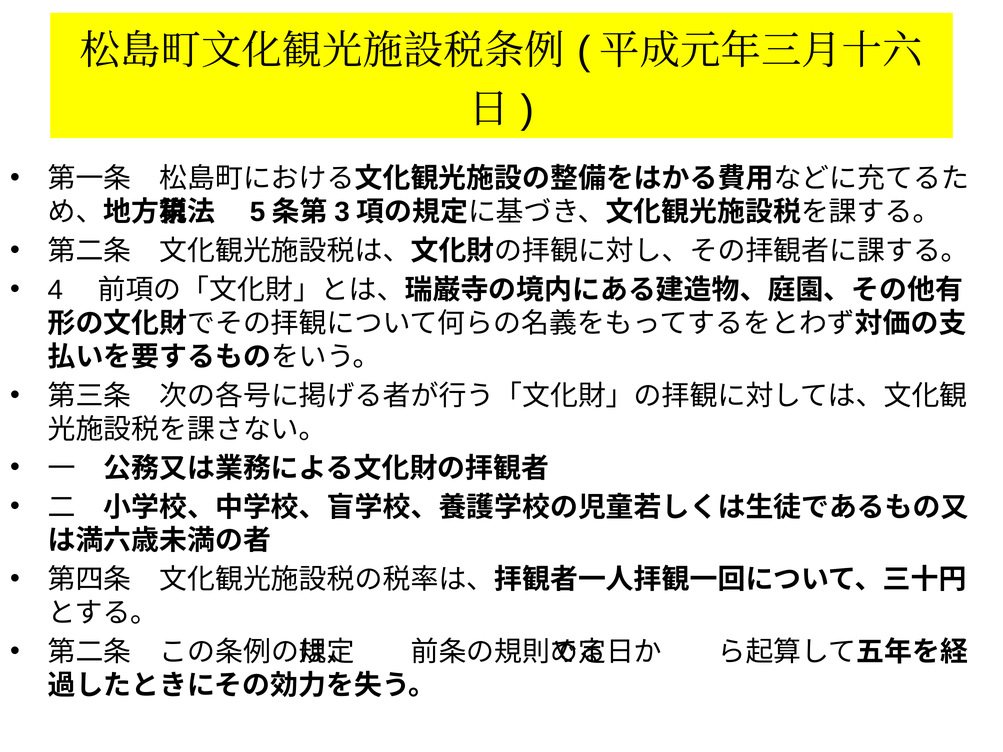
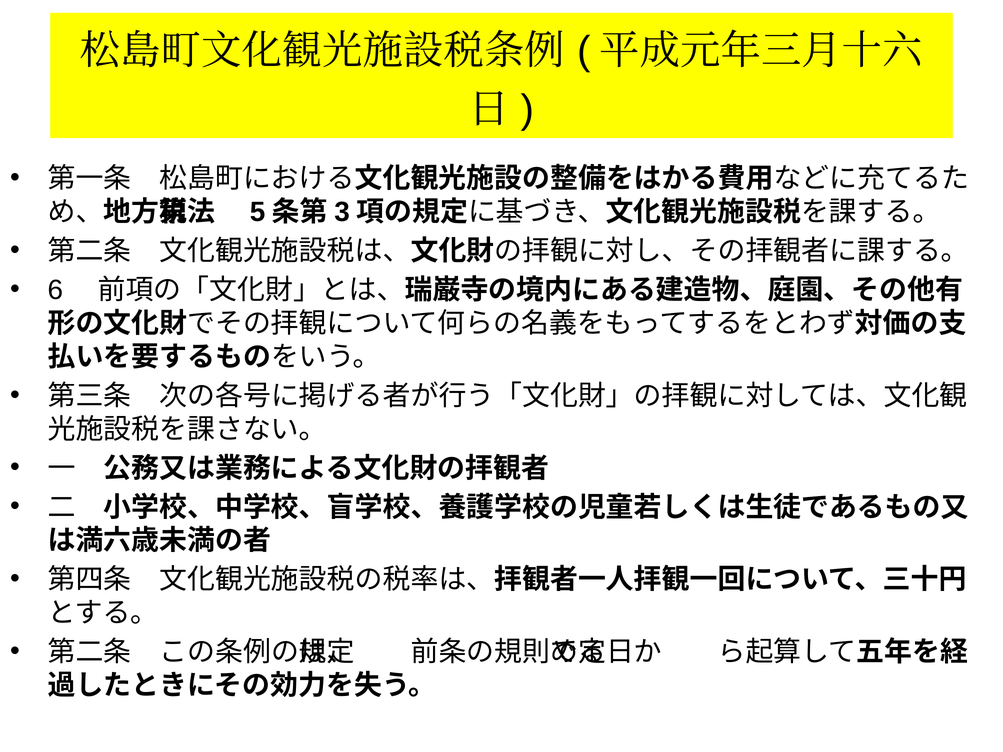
4: 4 -> 6
